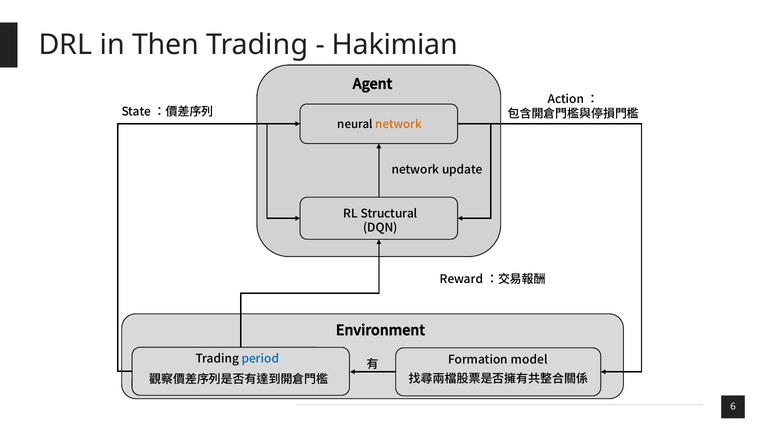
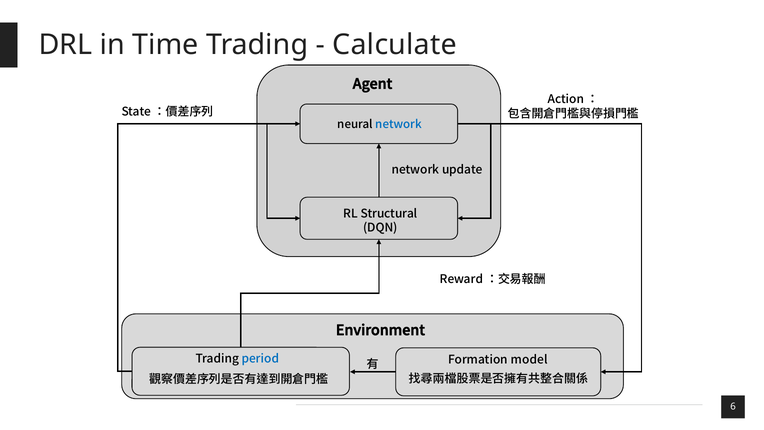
Then: Then -> Time
Hakimian: Hakimian -> Calculate
network at (399, 124) colour: orange -> blue
